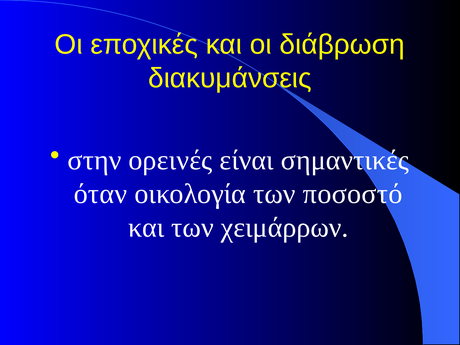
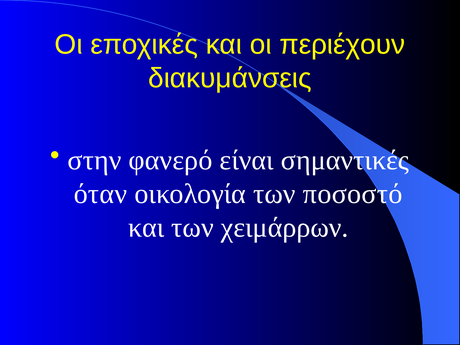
διάβρωση: διάβρωση -> περιέχουν
ορεινές: ορεινές -> φανερό
